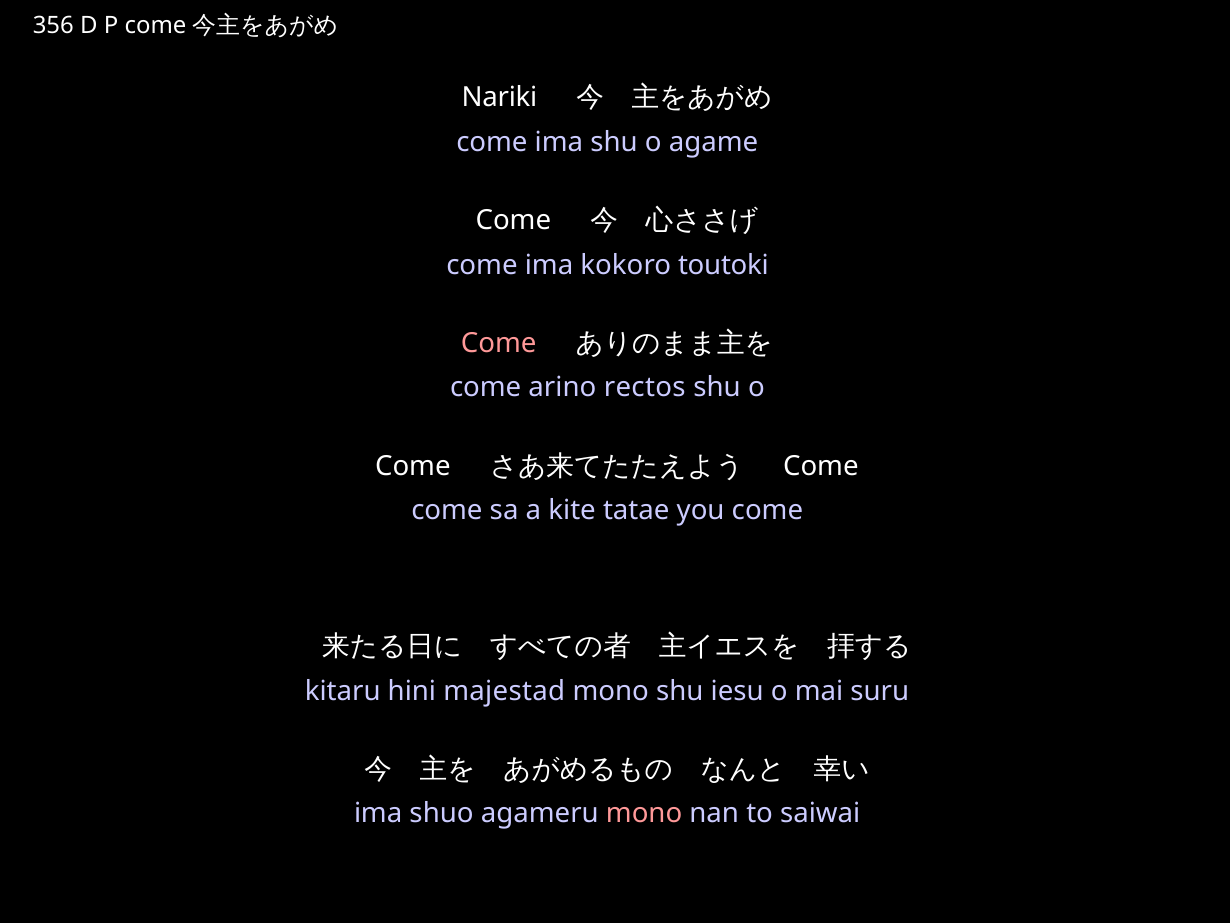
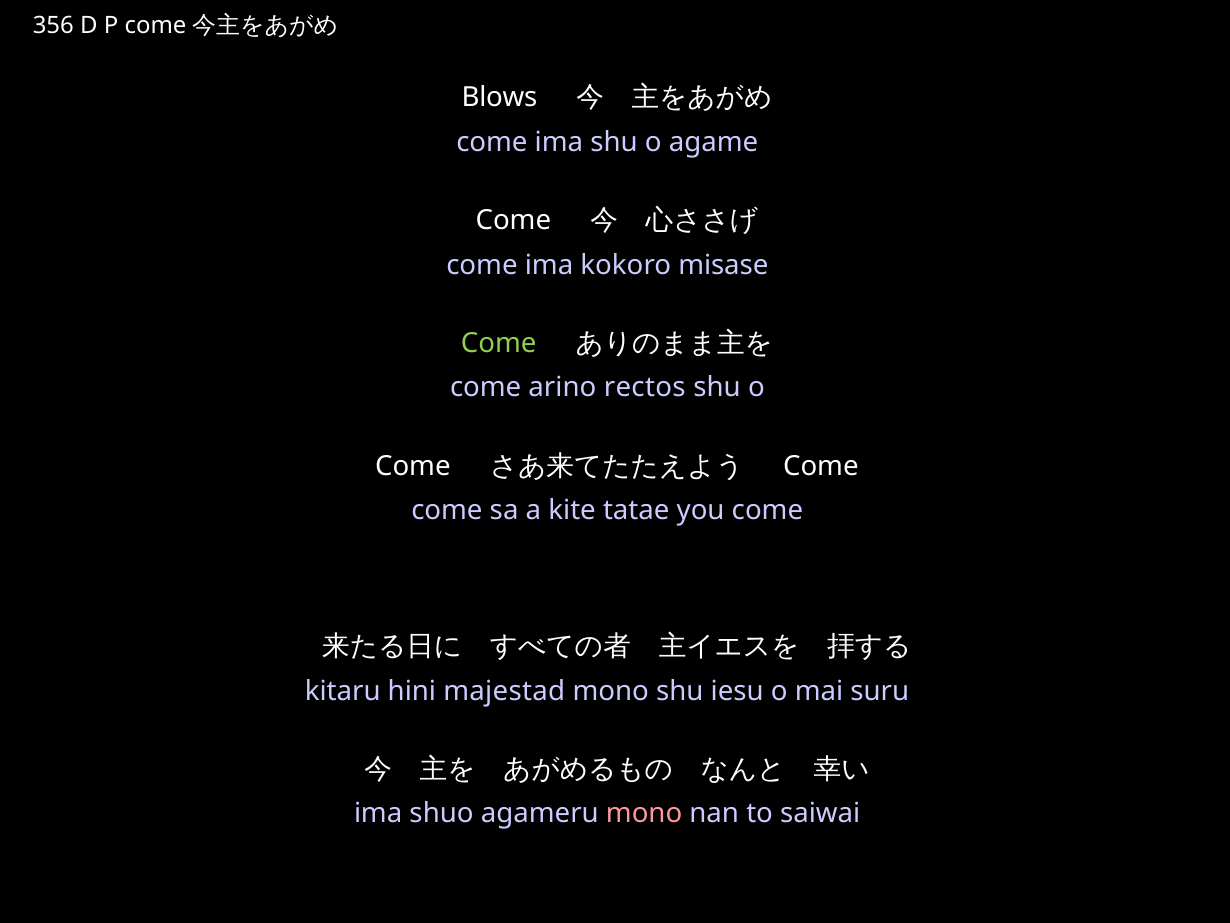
Nariki: Nariki -> Blows
toutoki: toutoki -> misase
Come at (499, 343) colour: pink -> light green
